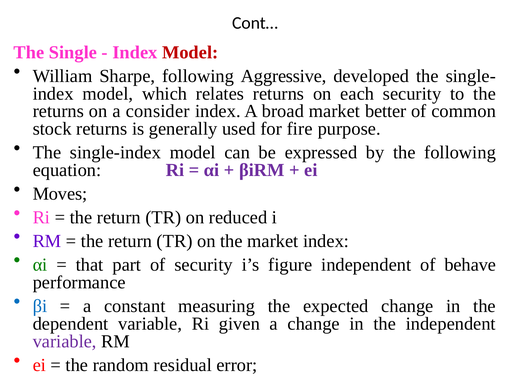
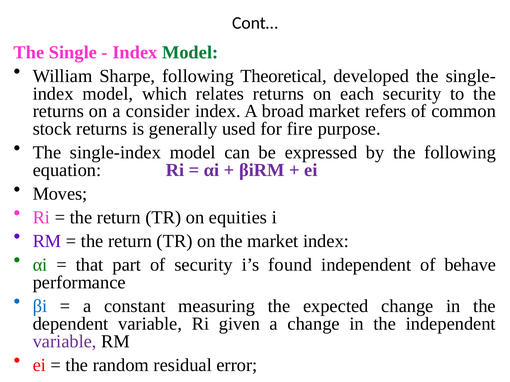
Model at (190, 52) colour: red -> green
Aggressive: Aggressive -> Theoretical
better: better -> refers
reduced: reduced -> equities
figure: figure -> found
